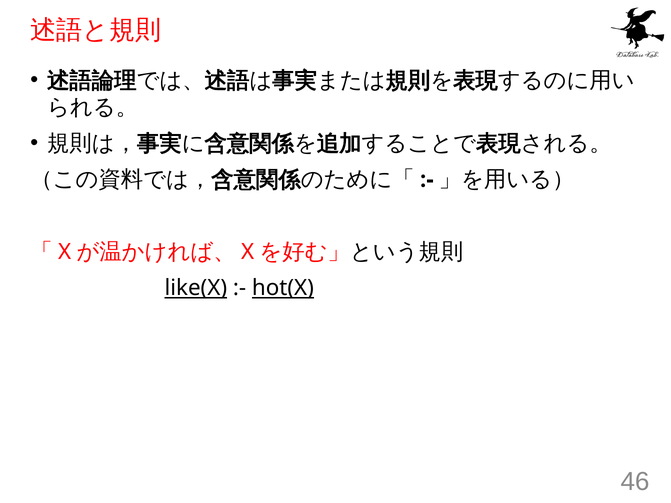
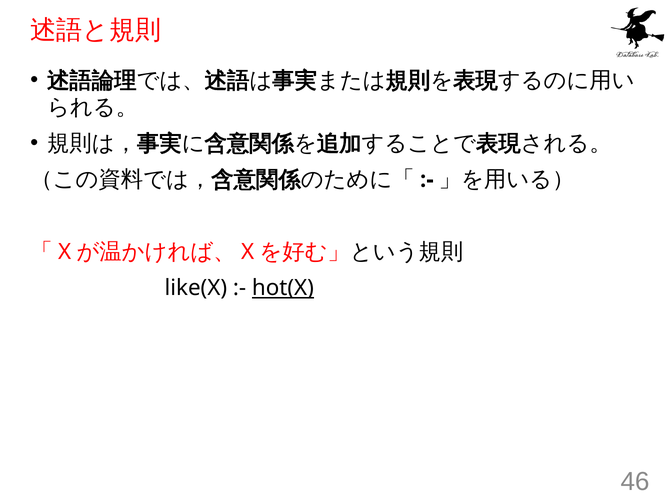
like(X underline: present -> none
